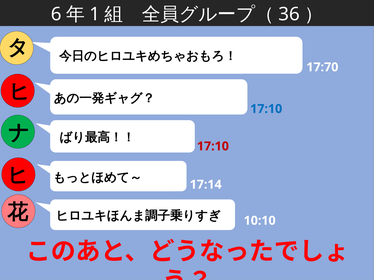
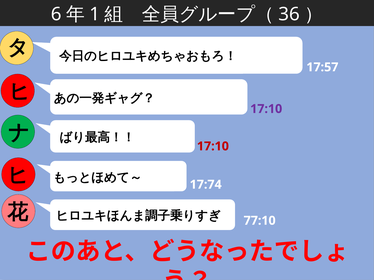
17:70: 17:70 -> 17:57
17:10 at (266, 109) colour: blue -> purple
17:14: 17:14 -> 17:74
10:10: 10:10 -> 77:10
